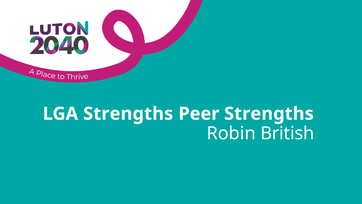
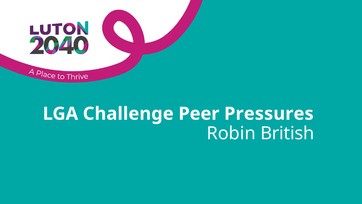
LGA Strengths: Strengths -> Challenge
Peer Strengths: Strengths -> Pressures
